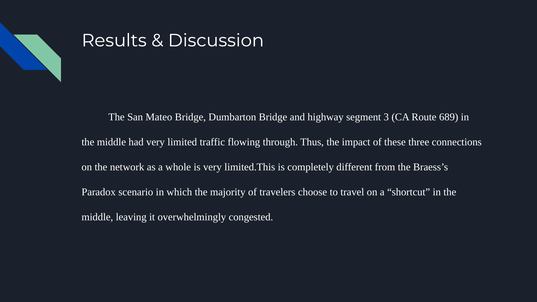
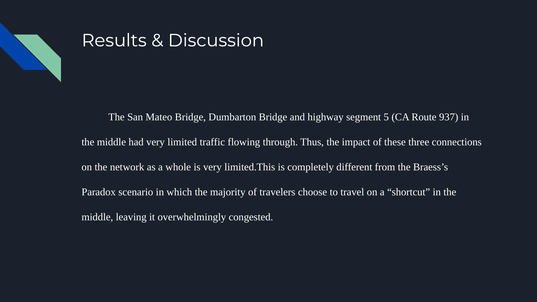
3: 3 -> 5
689: 689 -> 937
